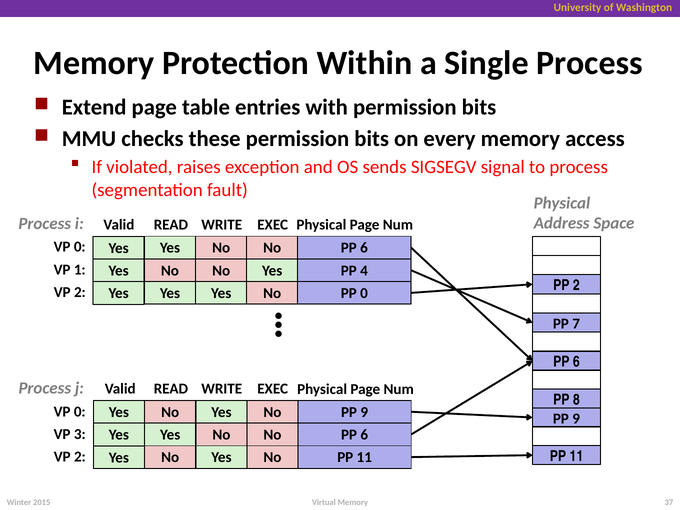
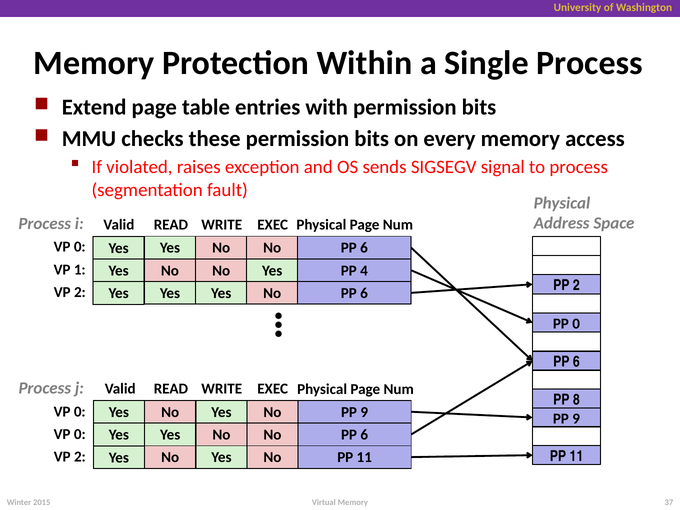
0 at (364, 293): 0 -> 6
PP 7: 7 -> 0
3 at (80, 434): 3 -> 0
